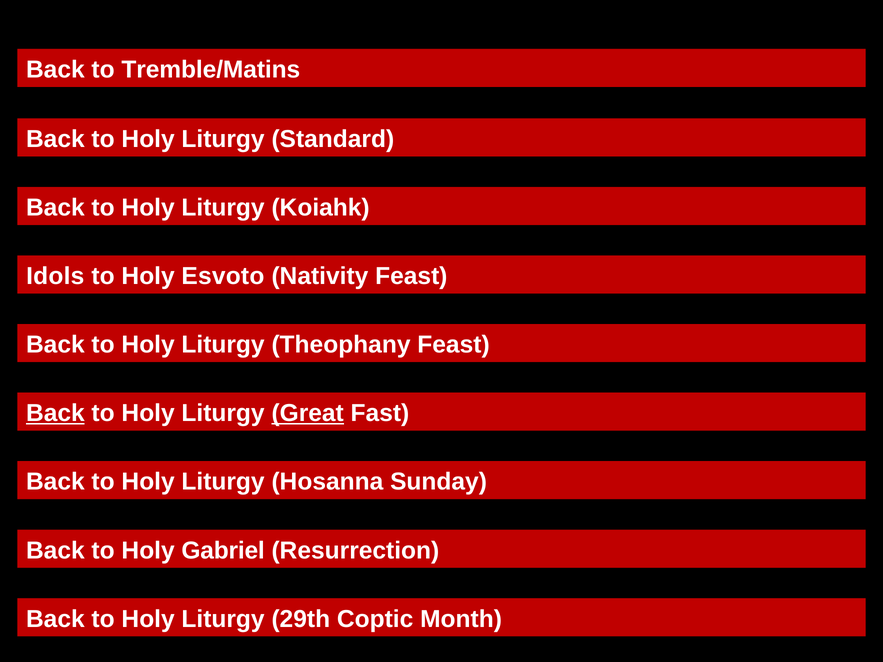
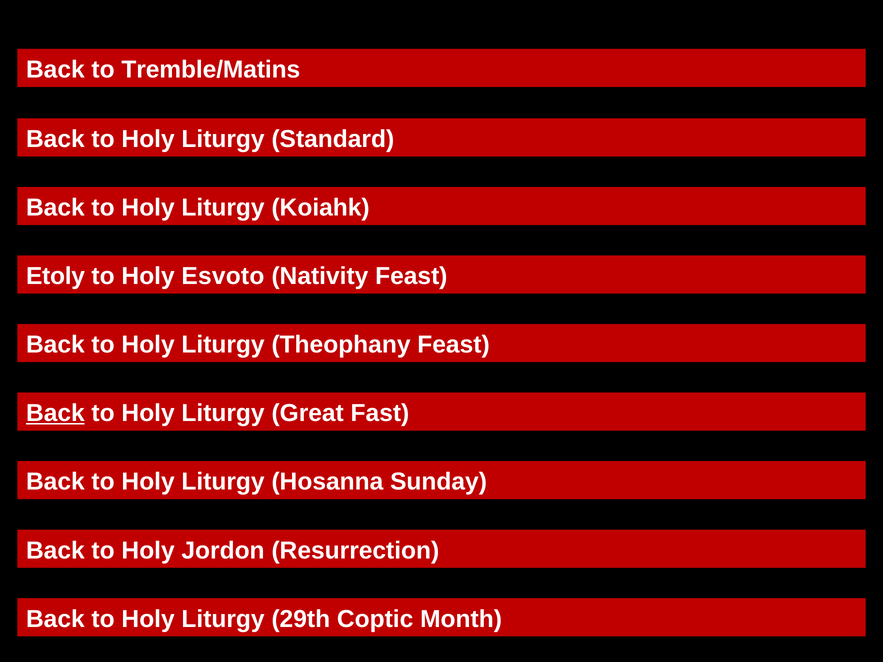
Idols: Idols -> Etoly
Great underline: present -> none
Gabriel: Gabriel -> Jordon
